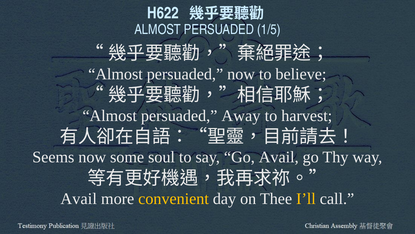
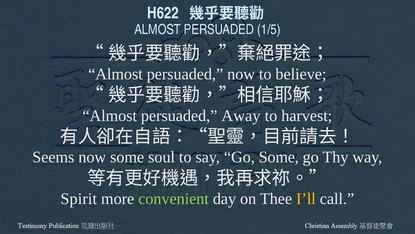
Go Avail: Avail -> Some
Avail at (79, 198): Avail -> Spirit
convenient colour: yellow -> light green
